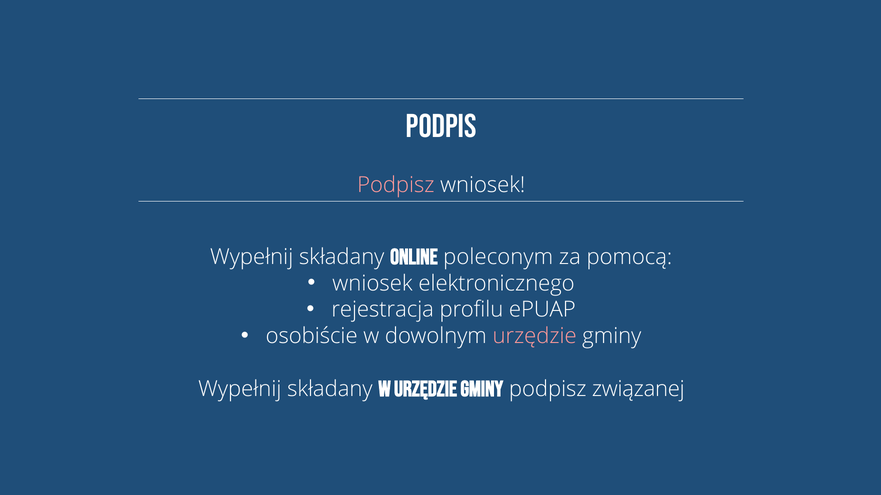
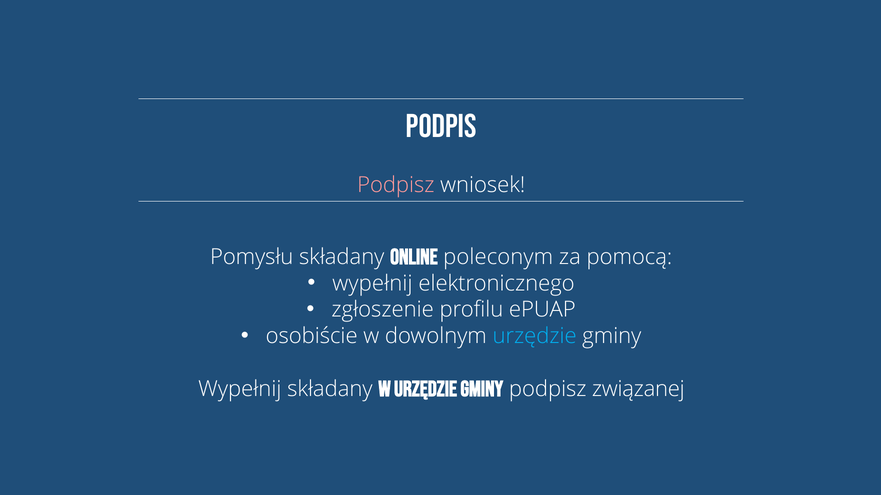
Wypełnij at (252, 257): Wypełnij -> Pomysłu
wniosek at (372, 284): wniosek -> wypełnij
rejestracja: rejestracja -> zgłoszenie
urzędzie at (535, 336) colour: pink -> light blue
